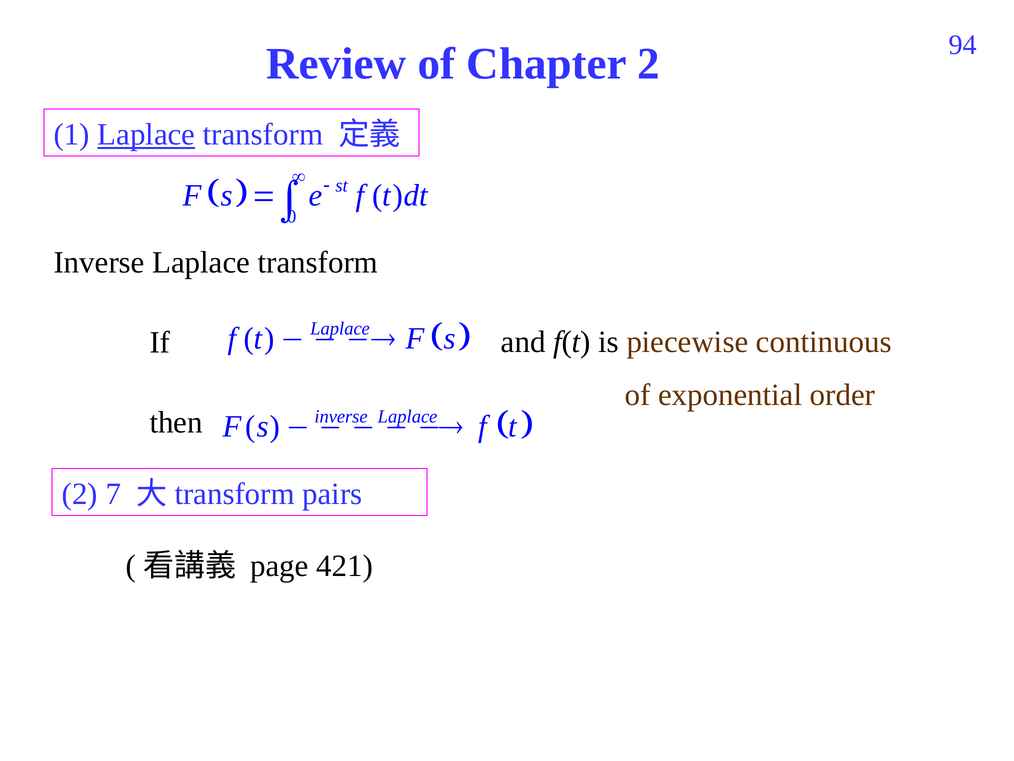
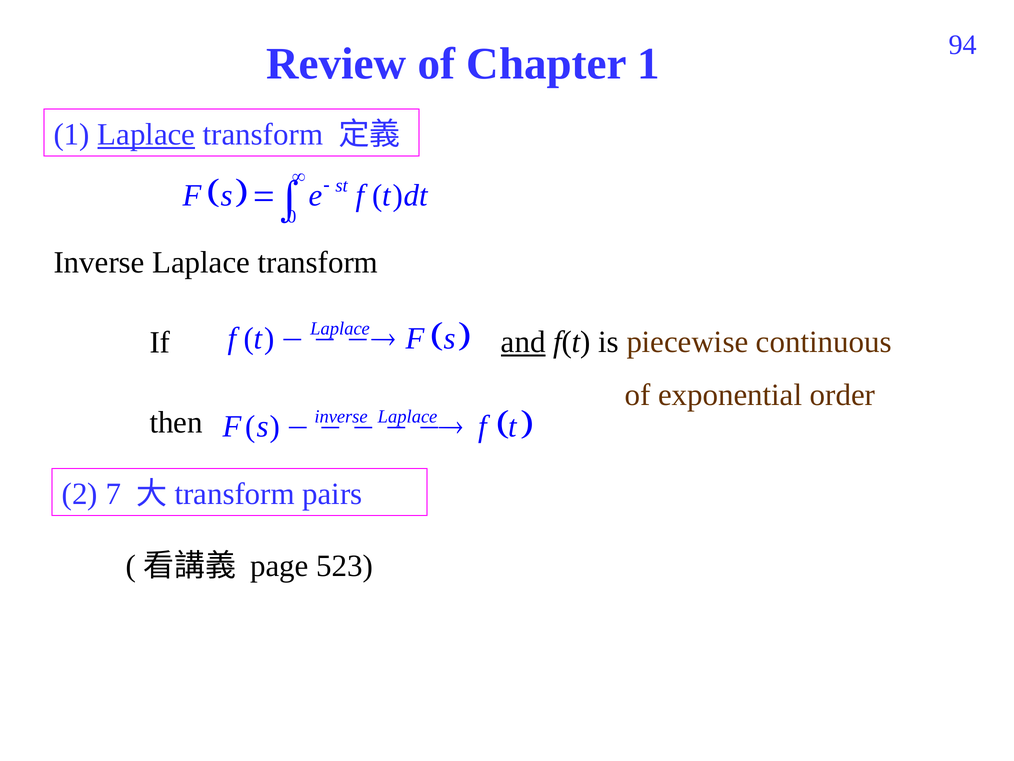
Chapter 2: 2 -> 1
and underline: none -> present
421: 421 -> 523
